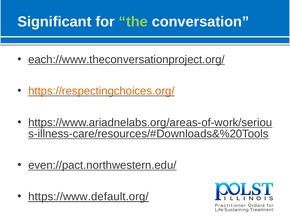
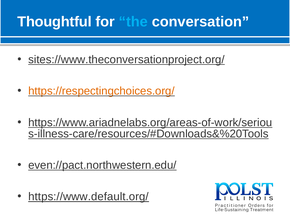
Significant: Significant -> Thoughtful
the colour: light green -> light blue
each://www.theconversationproject.org/: each://www.theconversationproject.org/ -> sites://www.theconversationproject.org/
